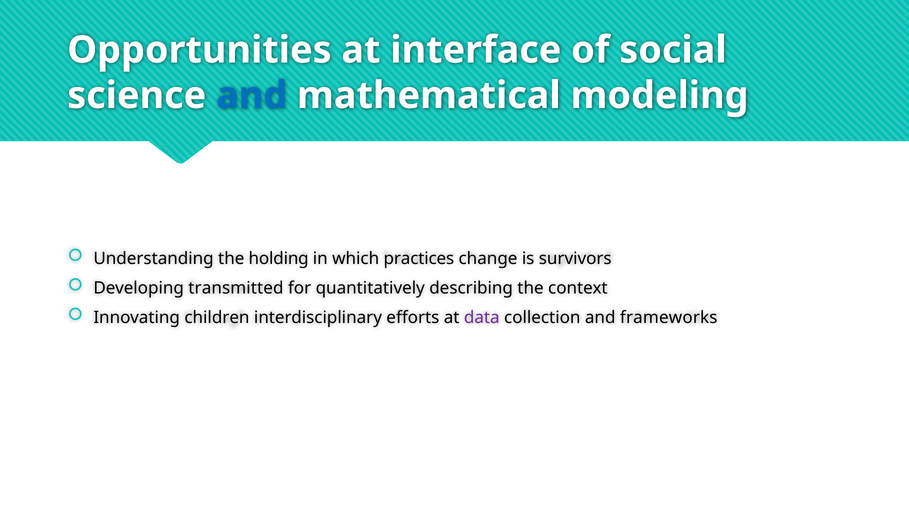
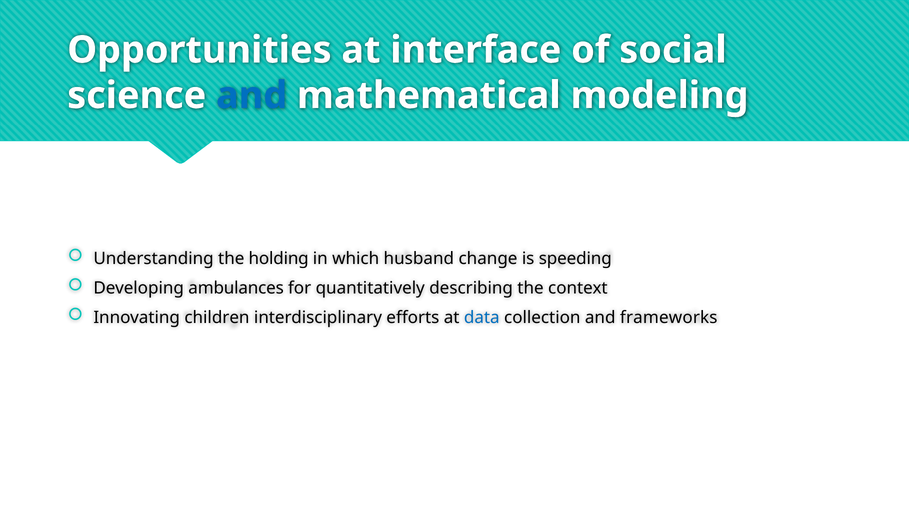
practices: practices -> husband
survivors: survivors -> speeding
transmitted: transmitted -> ambulances
data colour: purple -> blue
